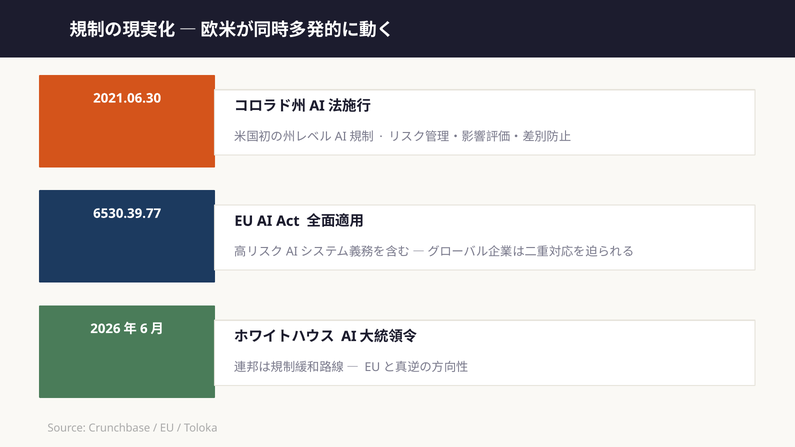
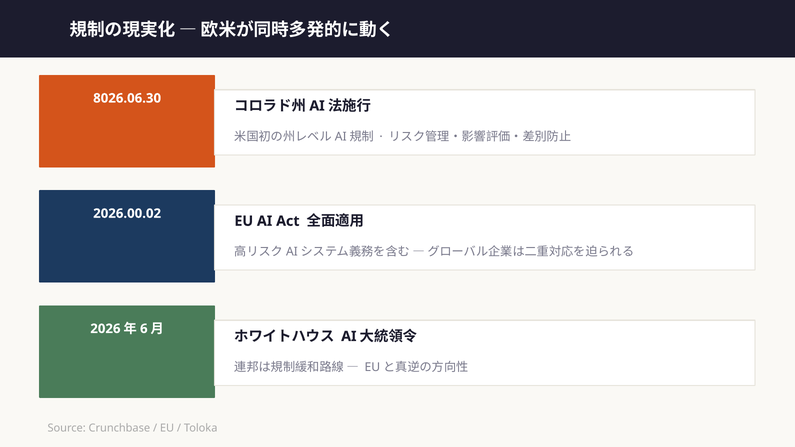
2021.06.30: 2021.06.30 -> 8026.06.30
6530.39.77: 6530.39.77 -> 2026.00.02
